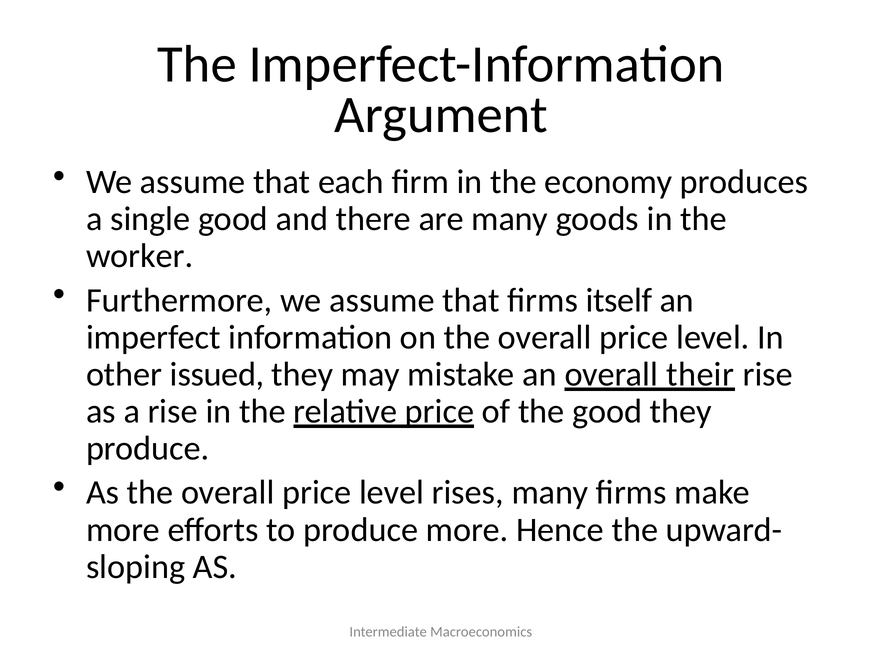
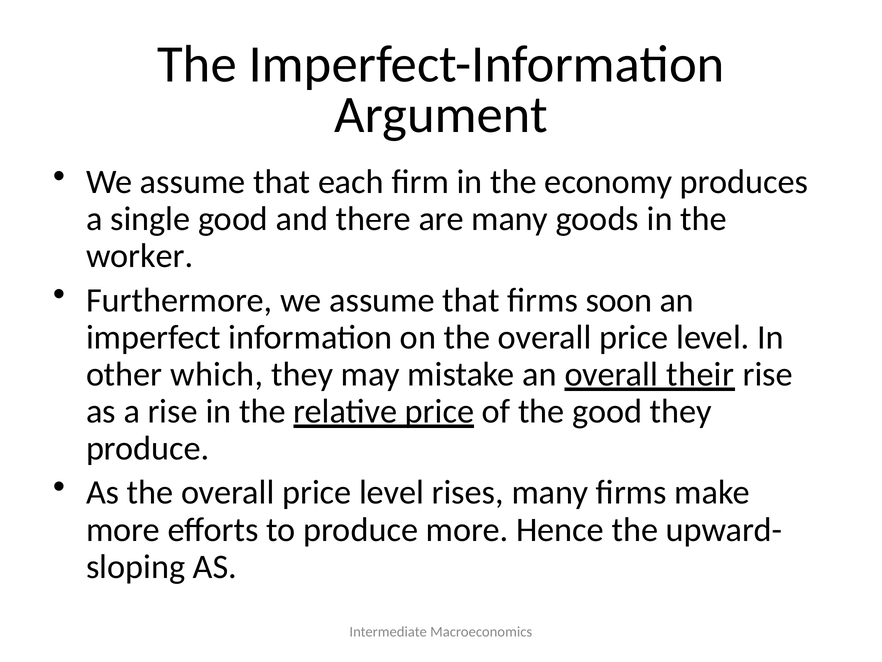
itself: itself -> soon
issued: issued -> which
